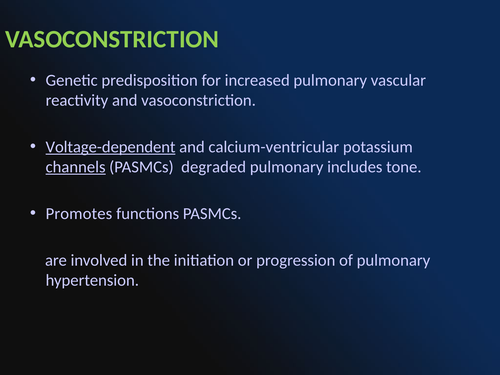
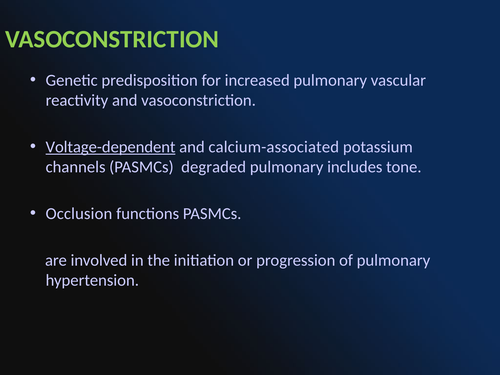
calcium-ventricular: calcium-ventricular -> calcium-associated
channels underline: present -> none
Promotes: Promotes -> Occlusion
